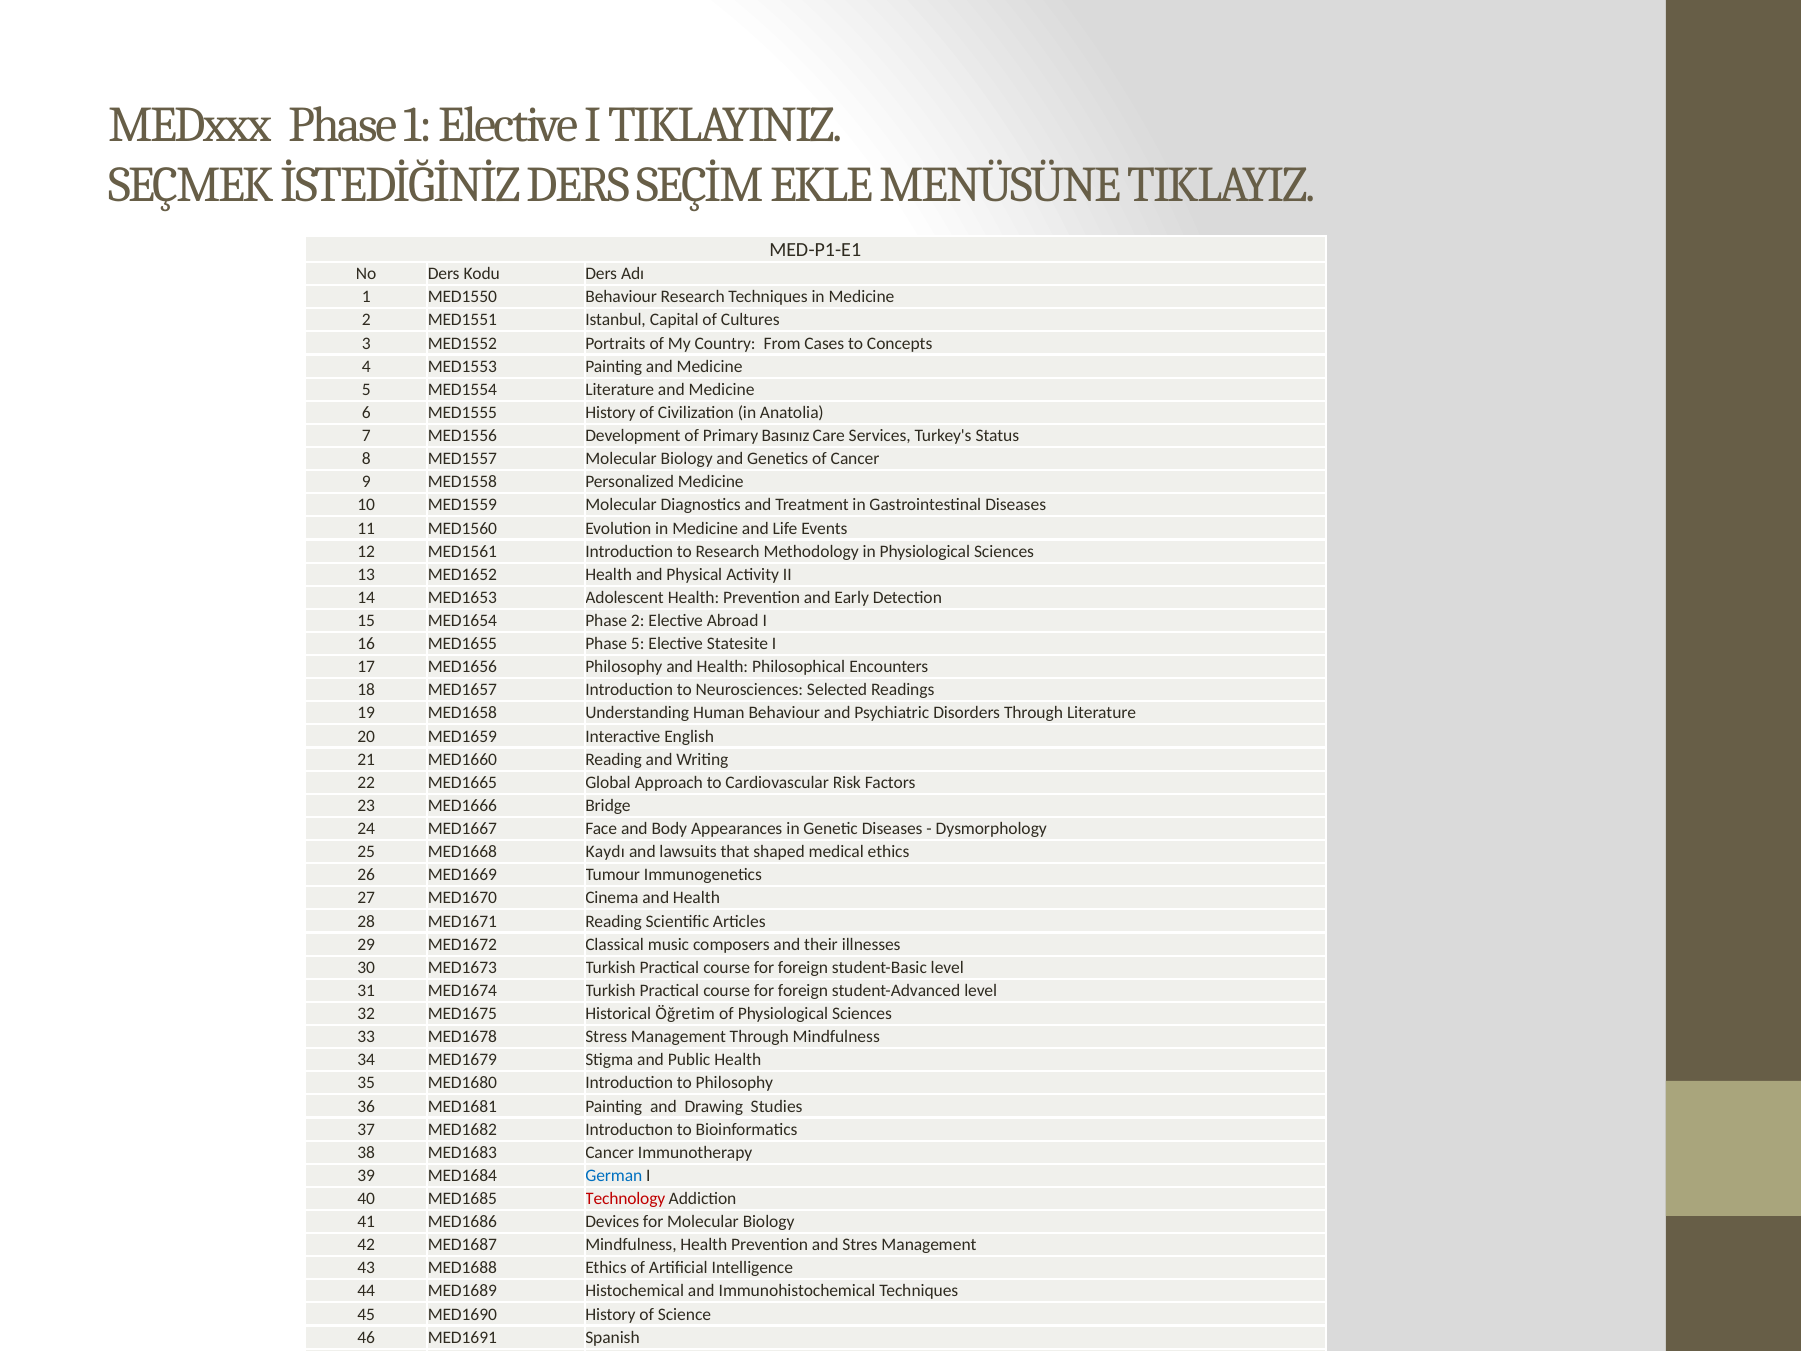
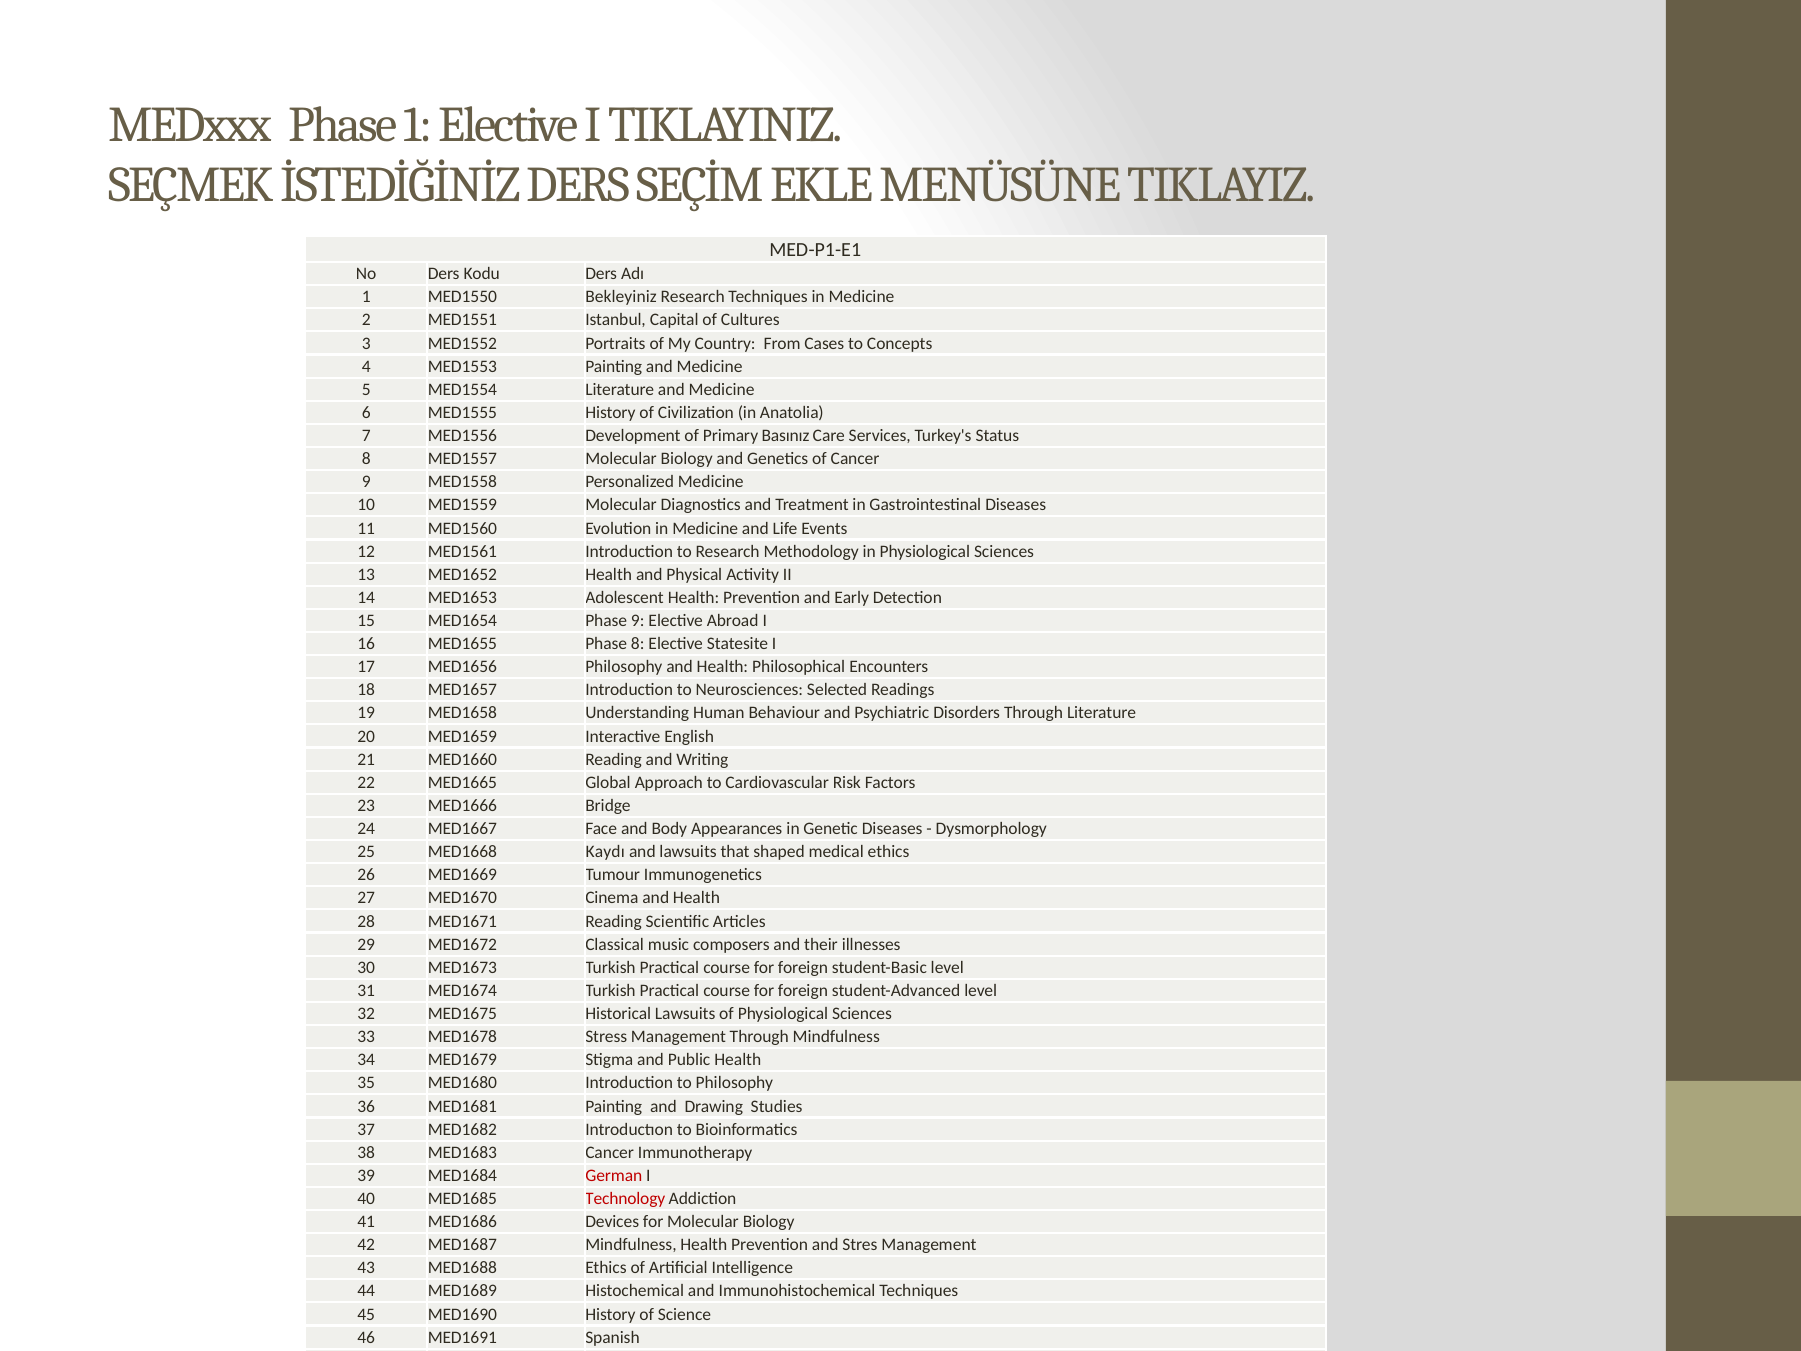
MED1550 Behaviour: Behaviour -> Bekleyiniz
Phase 2: 2 -> 9
Phase 5: 5 -> 8
Historical Öğretim: Öğretim -> Lawsuits
German colour: blue -> red
